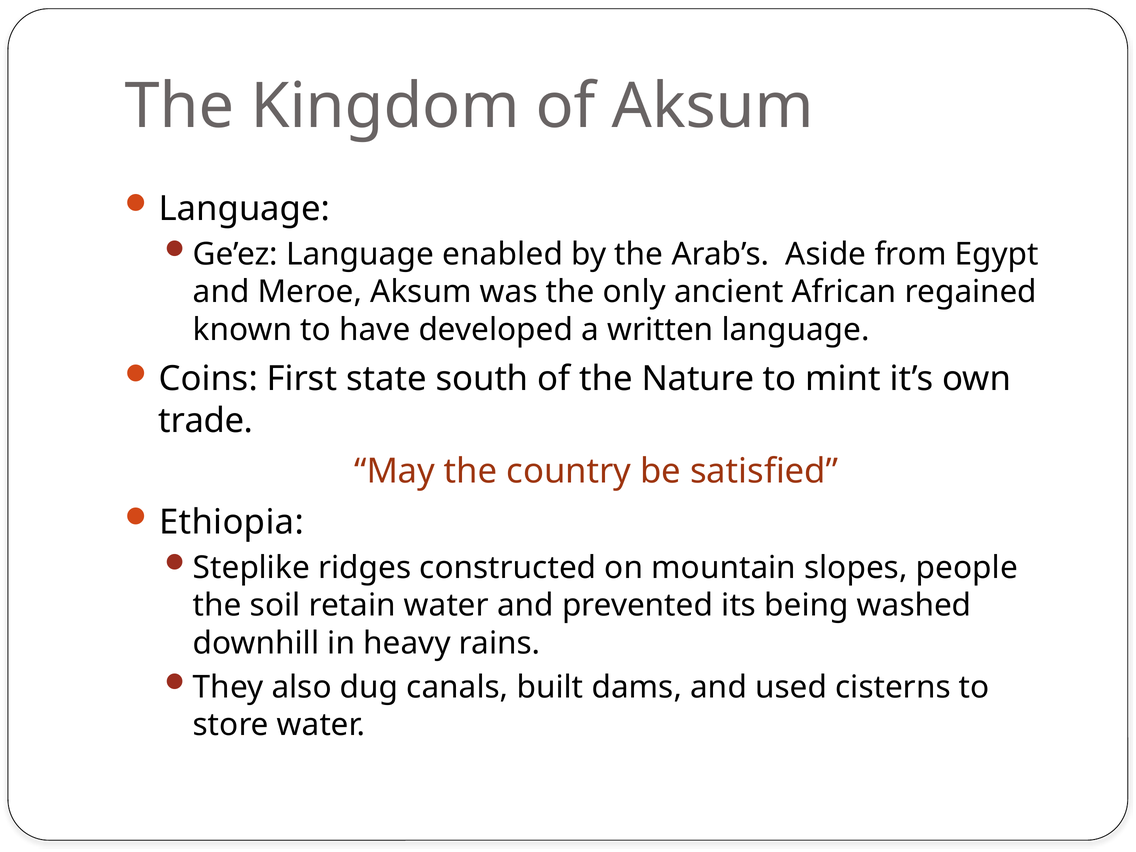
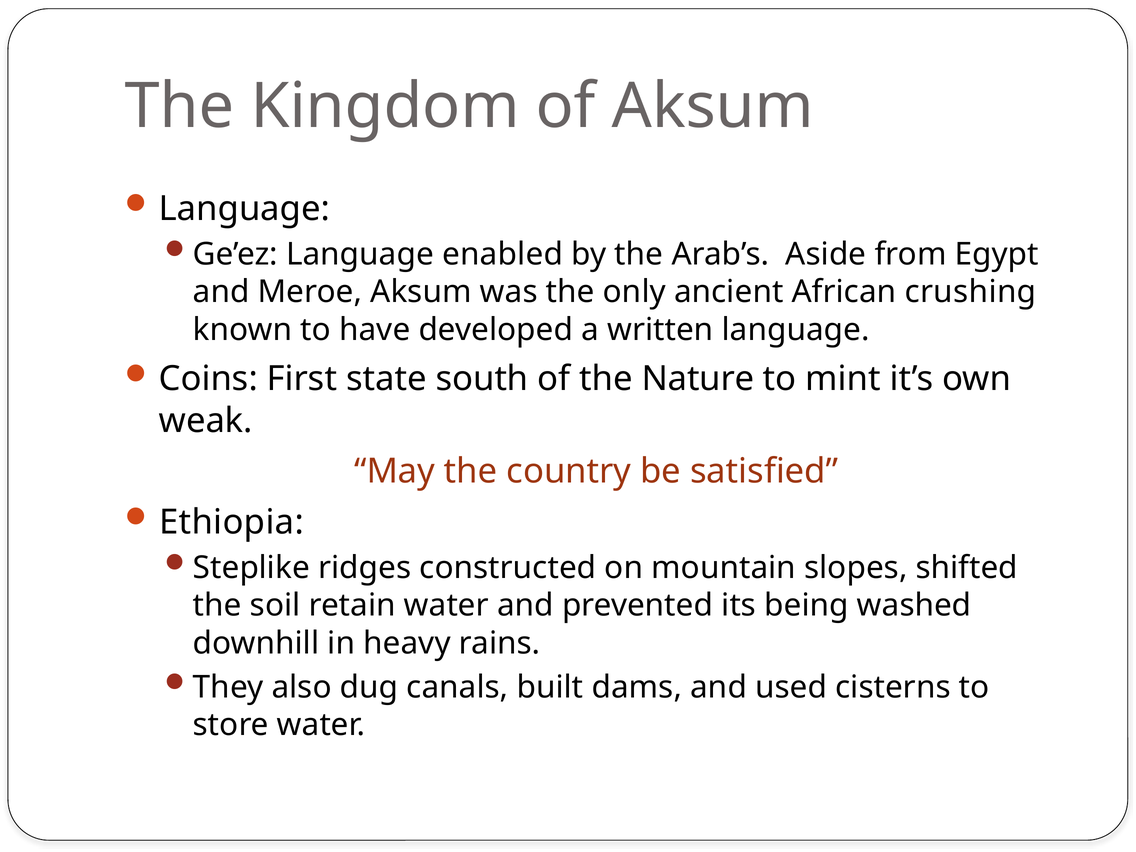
regained: regained -> crushing
trade: trade -> weak
people: people -> shifted
